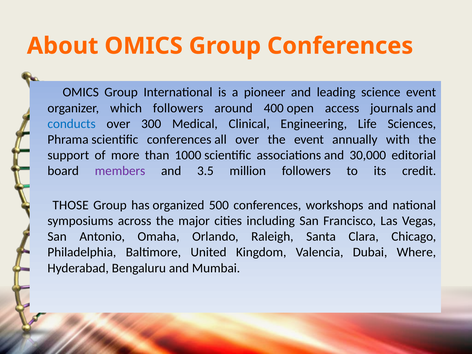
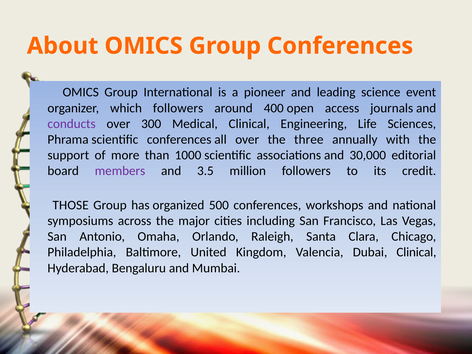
conducts colour: blue -> purple
the event: event -> three
Dubai Where: Where -> Clinical
